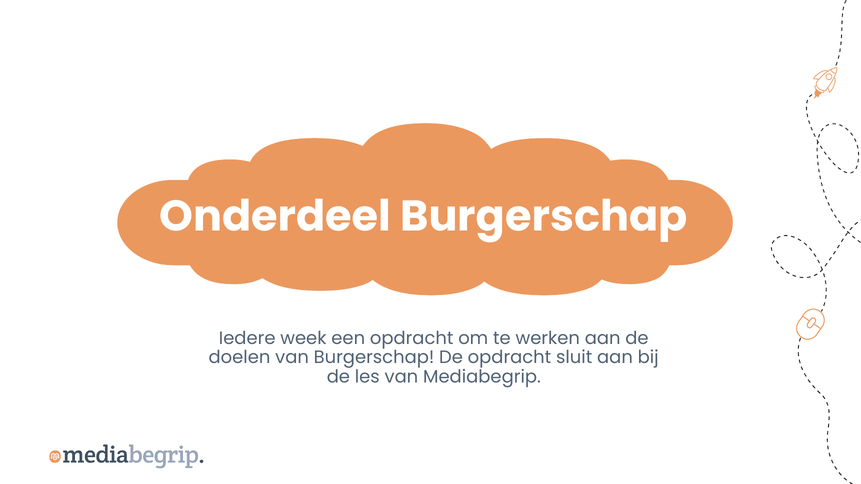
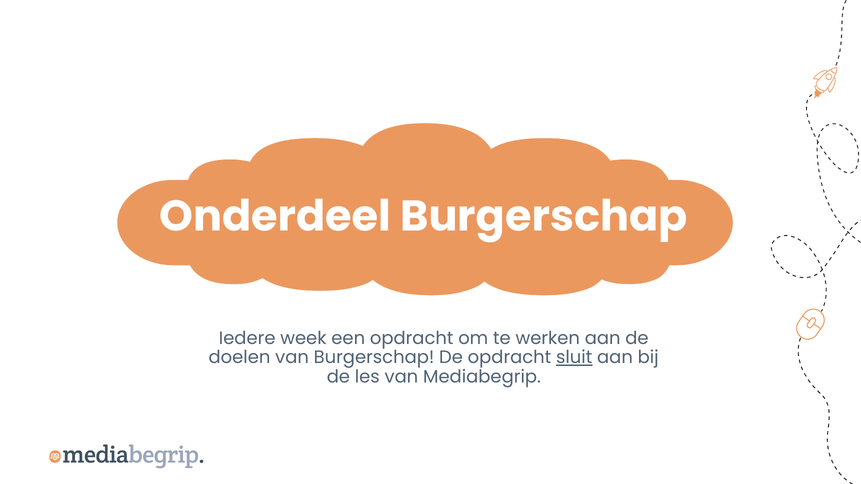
sluit underline: none -> present
